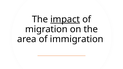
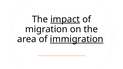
immigration underline: none -> present
